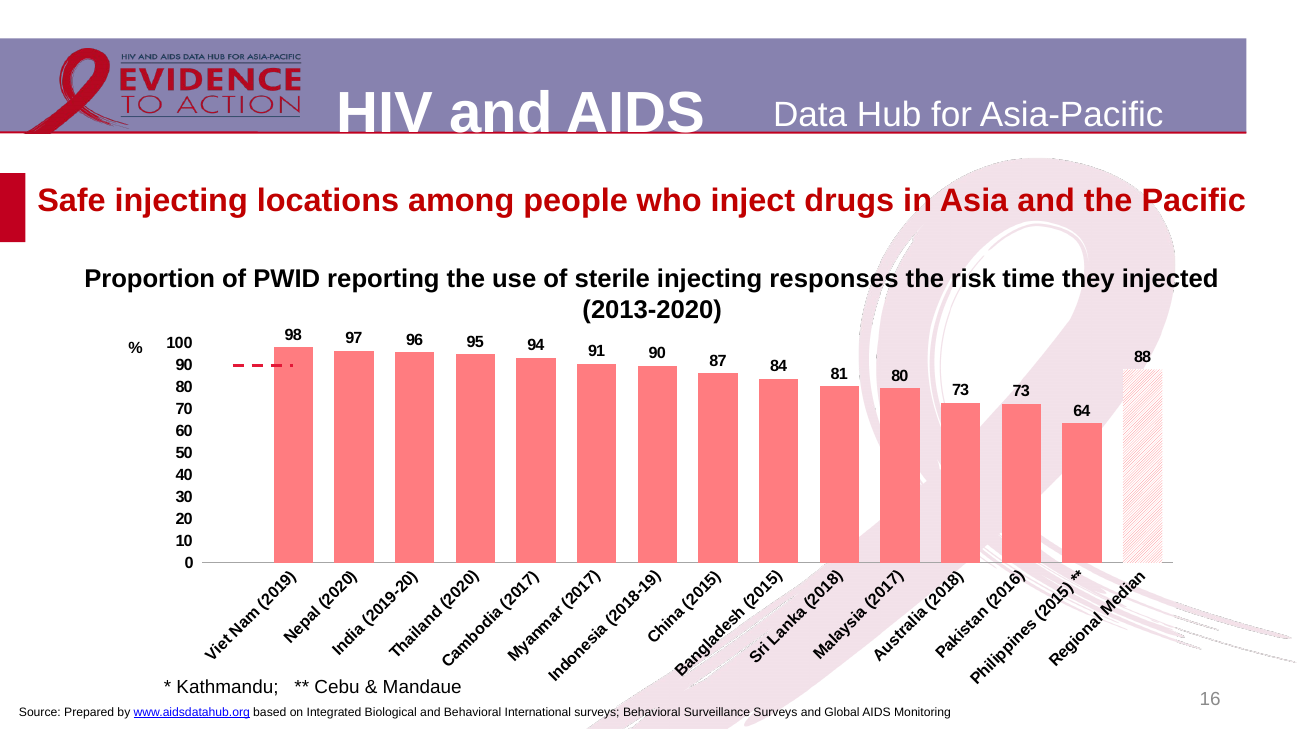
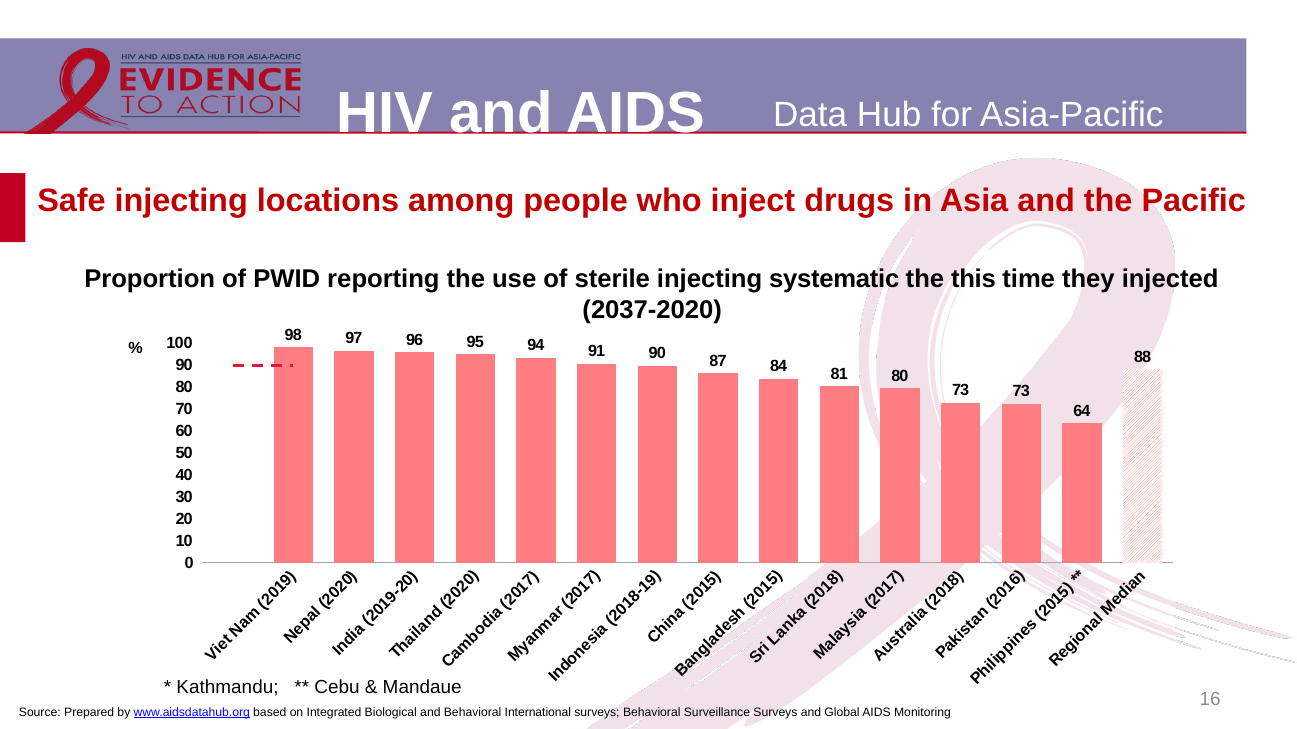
responses: responses -> systematic
risk: risk -> this
2013-2020: 2013-2020 -> 2037-2020
